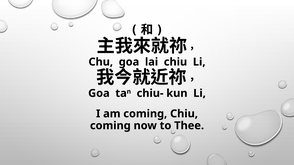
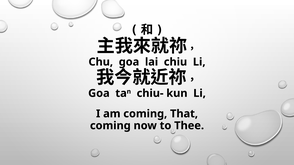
coming Chiu: Chiu -> That
